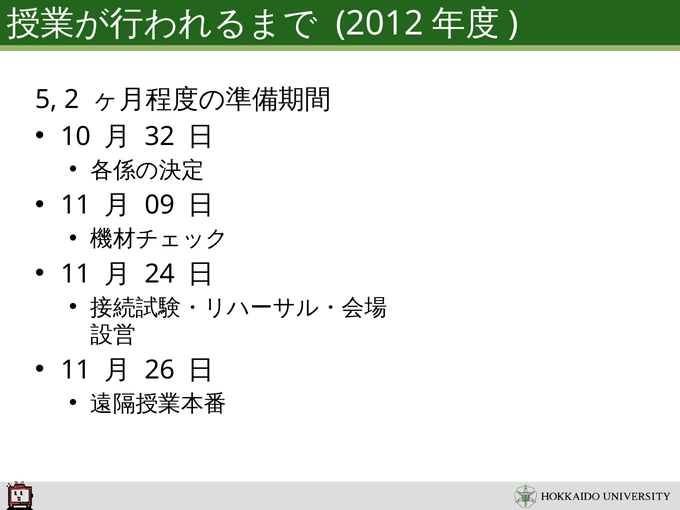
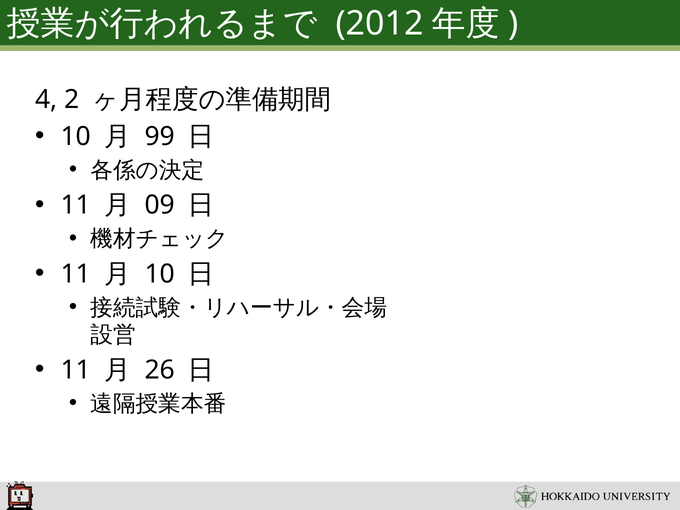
5: 5 -> 4
32: 32 -> 99
24 at (160, 274): 24 -> 10
